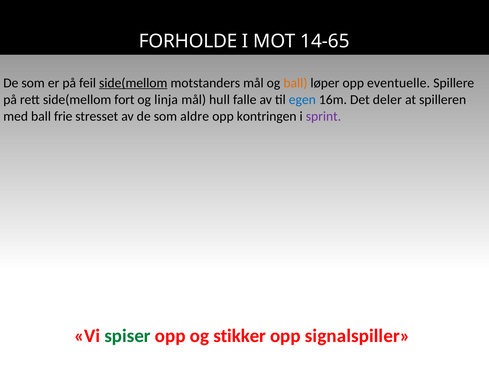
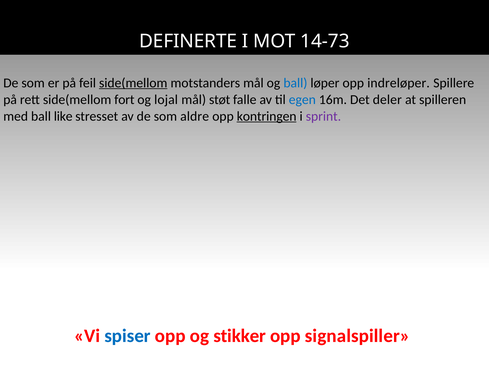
FORHOLDE: FORHOLDE -> DEFINERTE
14-65: 14-65 -> 14-73
ball at (295, 83) colour: orange -> blue
eventuelle: eventuelle -> indreløper
linja: linja -> lojal
hull: hull -> støt
frie: frie -> like
kontringen underline: none -> present
spiser colour: green -> blue
